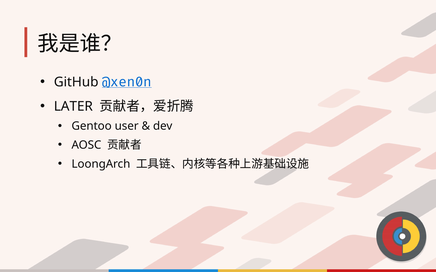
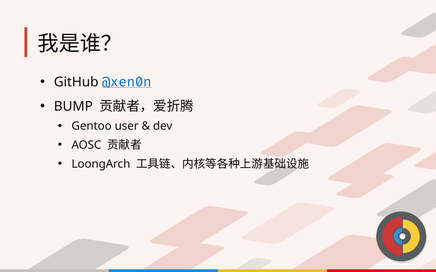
LATER: LATER -> BUMP
